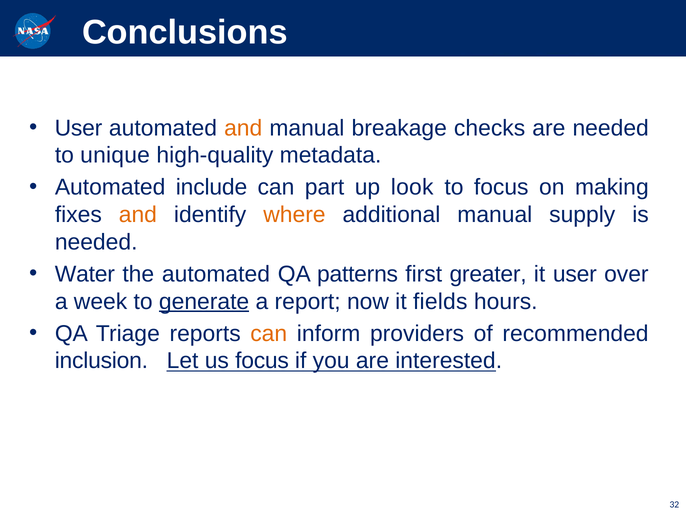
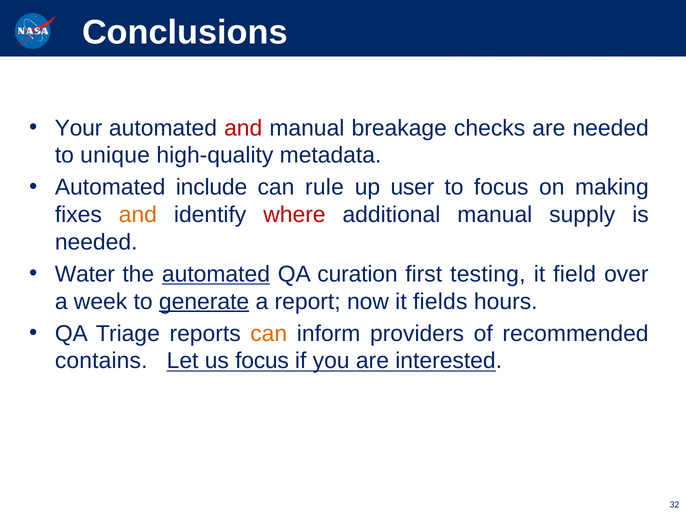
User at (78, 128): User -> Your
and at (243, 128) colour: orange -> red
part: part -> rule
look: look -> user
where colour: orange -> red
automated at (216, 274) underline: none -> present
patterns: patterns -> curation
greater: greater -> testing
it user: user -> field
inclusion: inclusion -> contains
